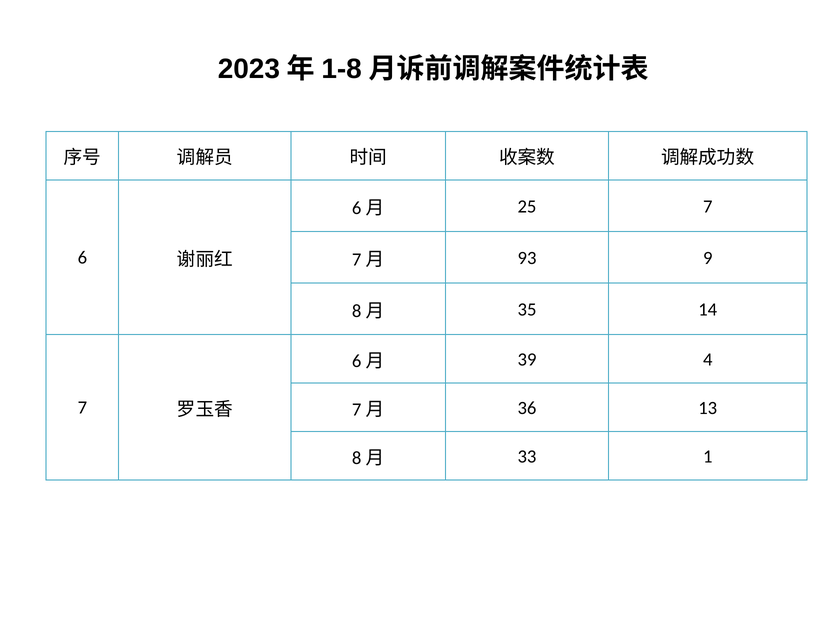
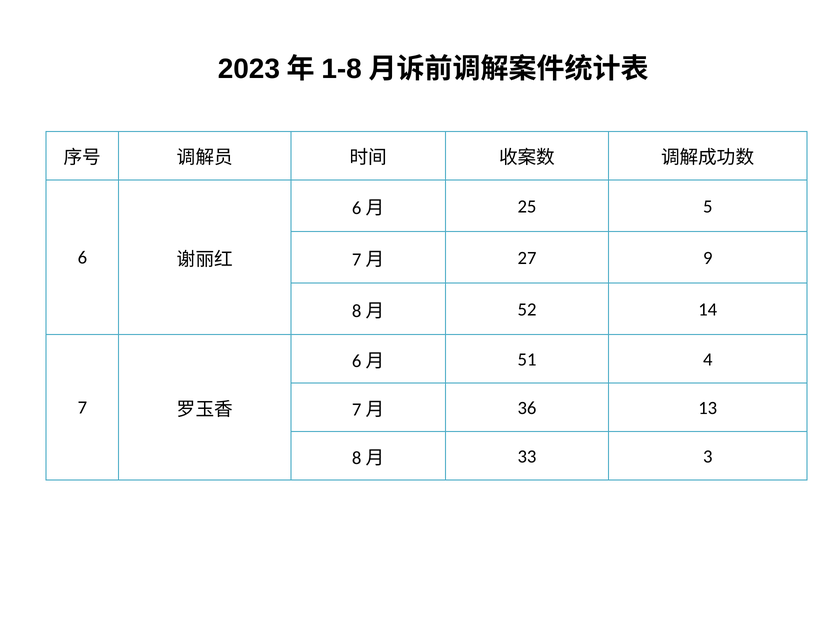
25 7: 7 -> 5
93: 93 -> 27
35: 35 -> 52
39: 39 -> 51
1: 1 -> 3
